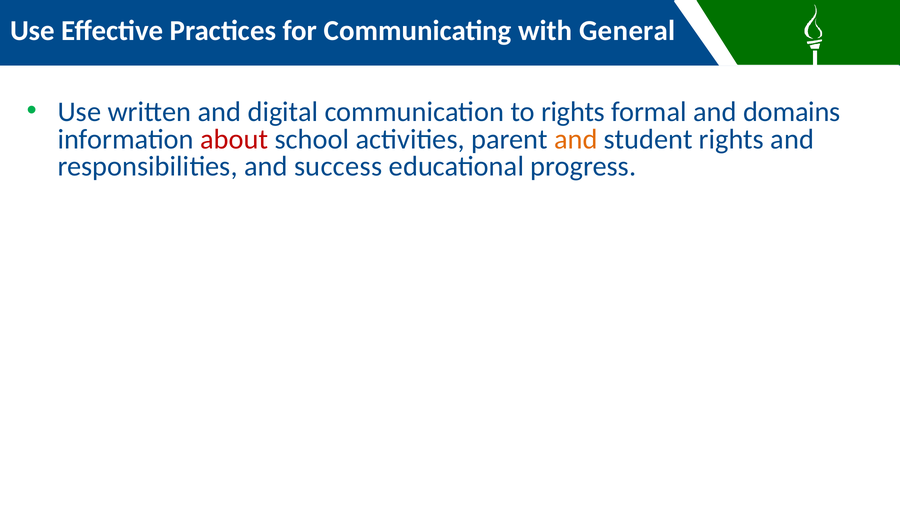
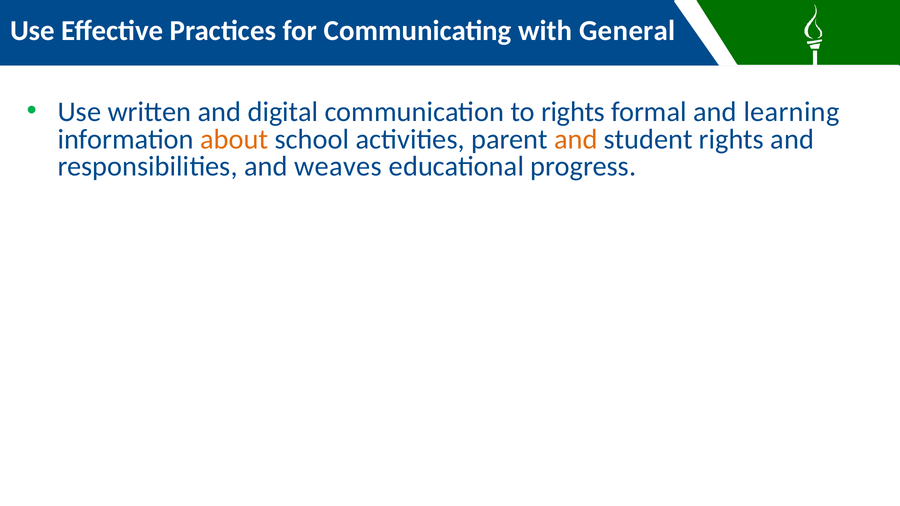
domains: domains -> learning
about colour: red -> orange
success: success -> weaves
